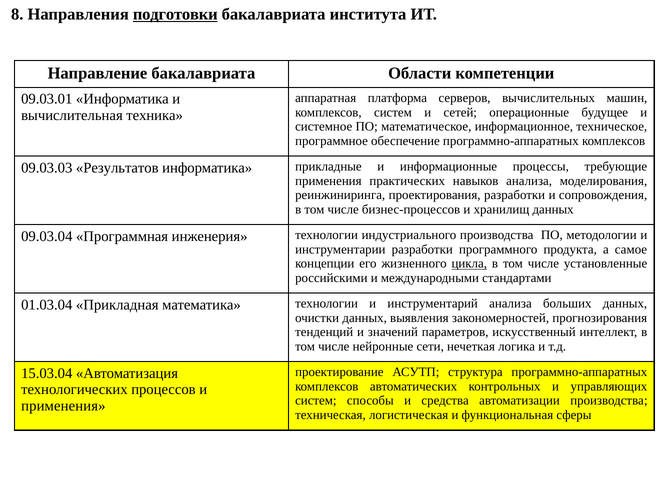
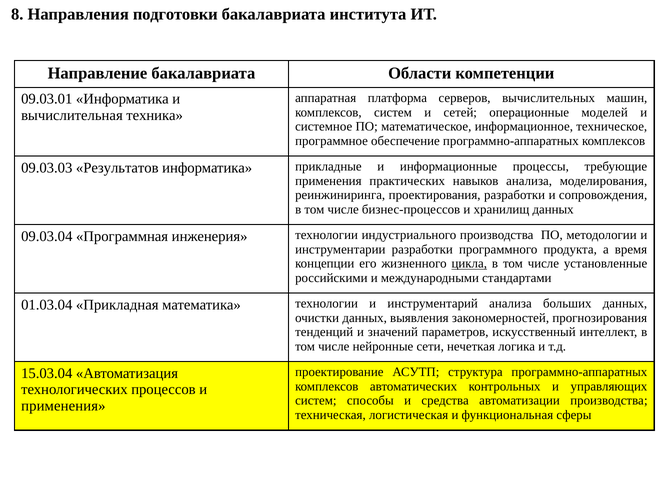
подготовки underline: present -> none
будущее: будущее -> моделей
самое: самое -> время
